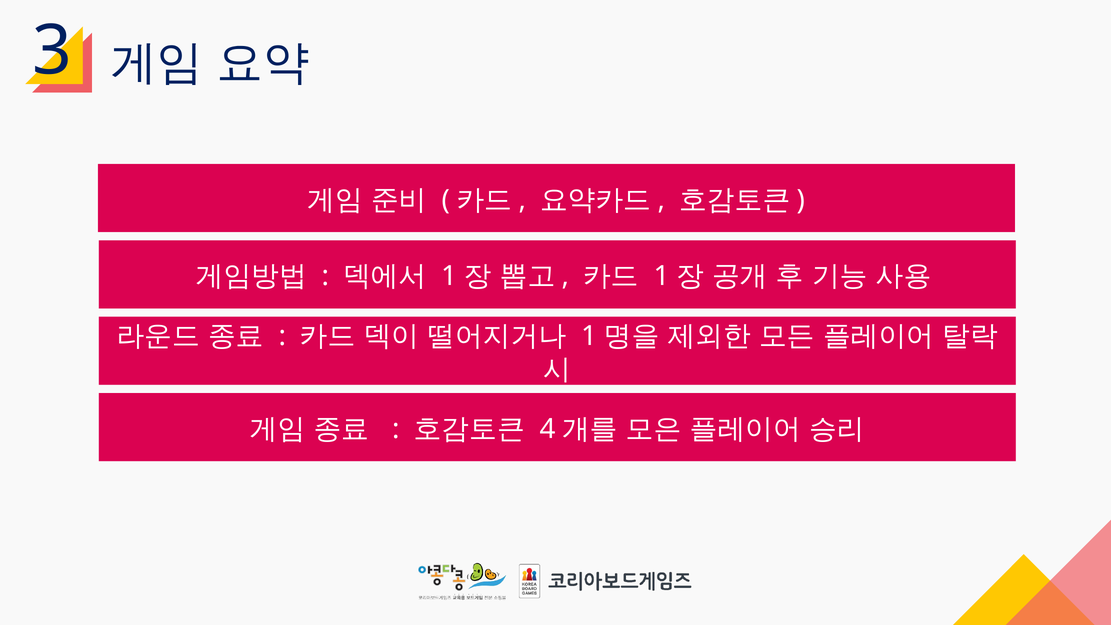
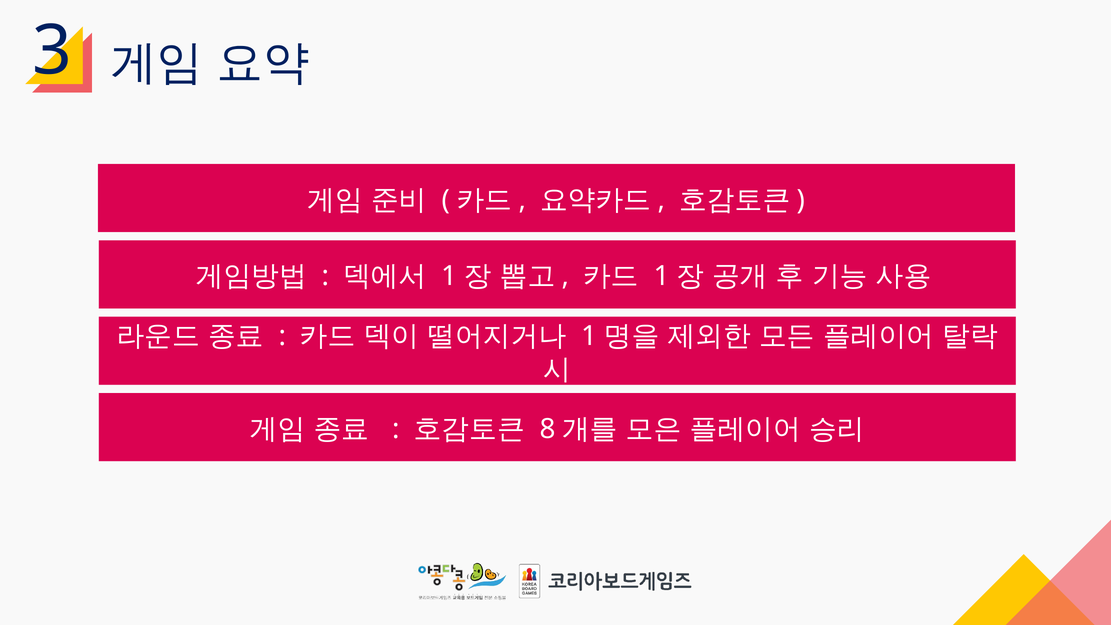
4: 4 -> 8
